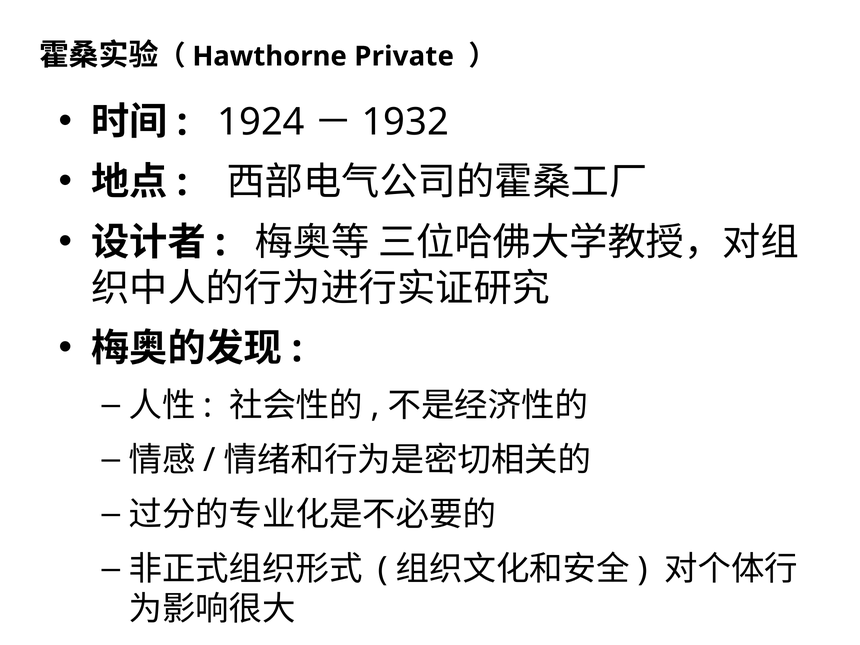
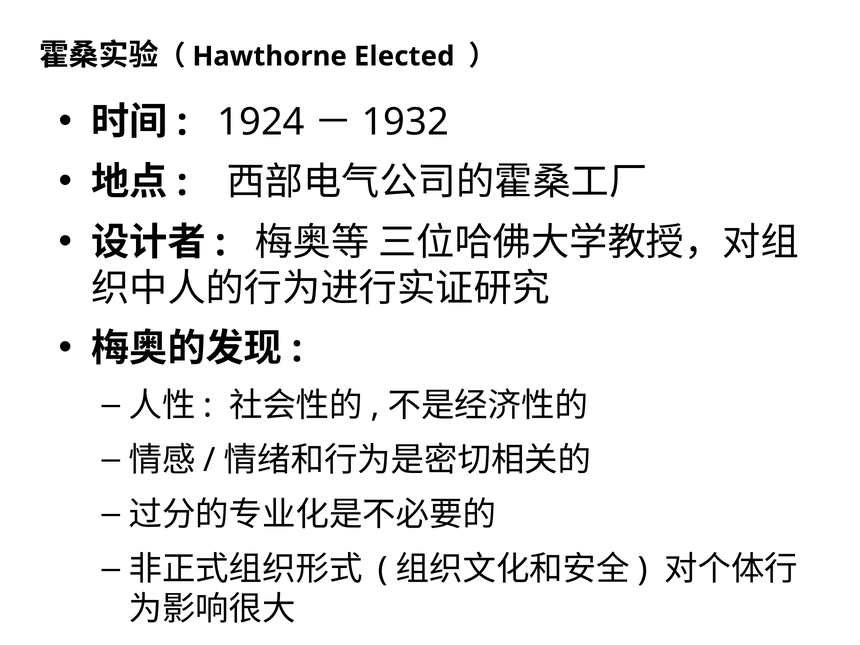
Private: Private -> Elected
